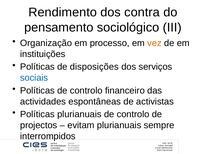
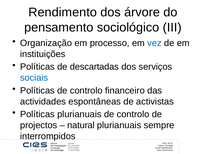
contra: contra -> árvore
vez colour: orange -> blue
disposições: disposições -> descartadas
evitam: evitam -> natural
